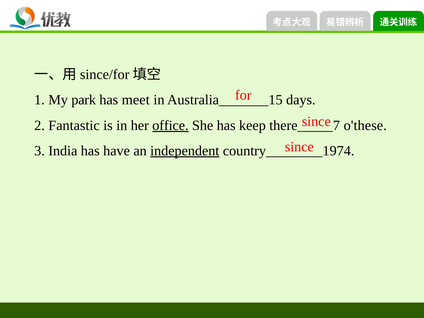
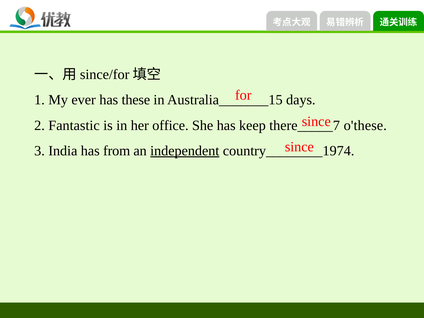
park: park -> ever
meet: meet -> these
office underline: present -> none
have: have -> from
